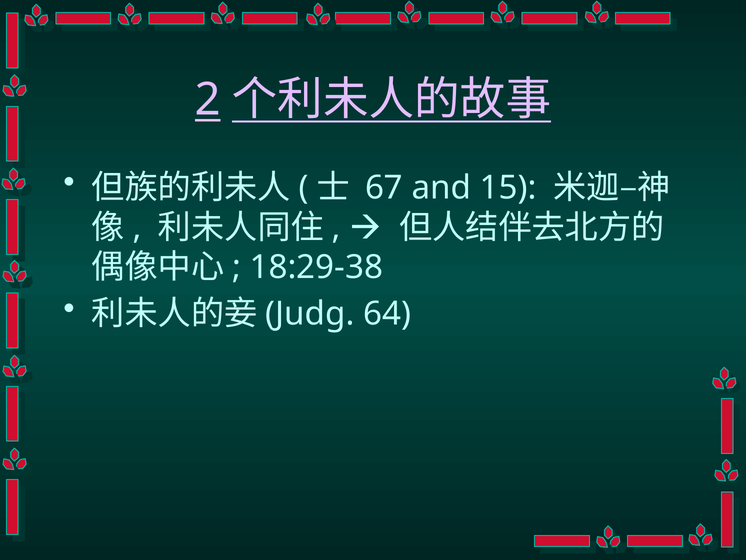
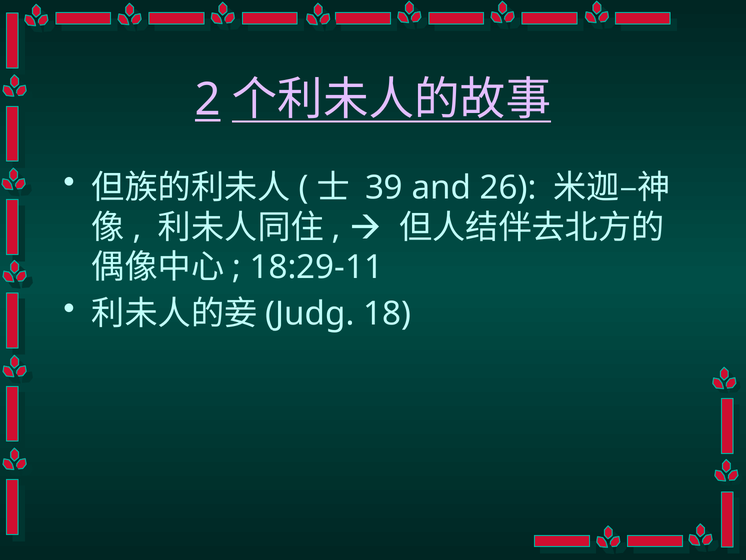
67: 67 -> 39
15: 15 -> 26
18:29-38: 18:29-38 -> 18:29-11
64: 64 -> 18
